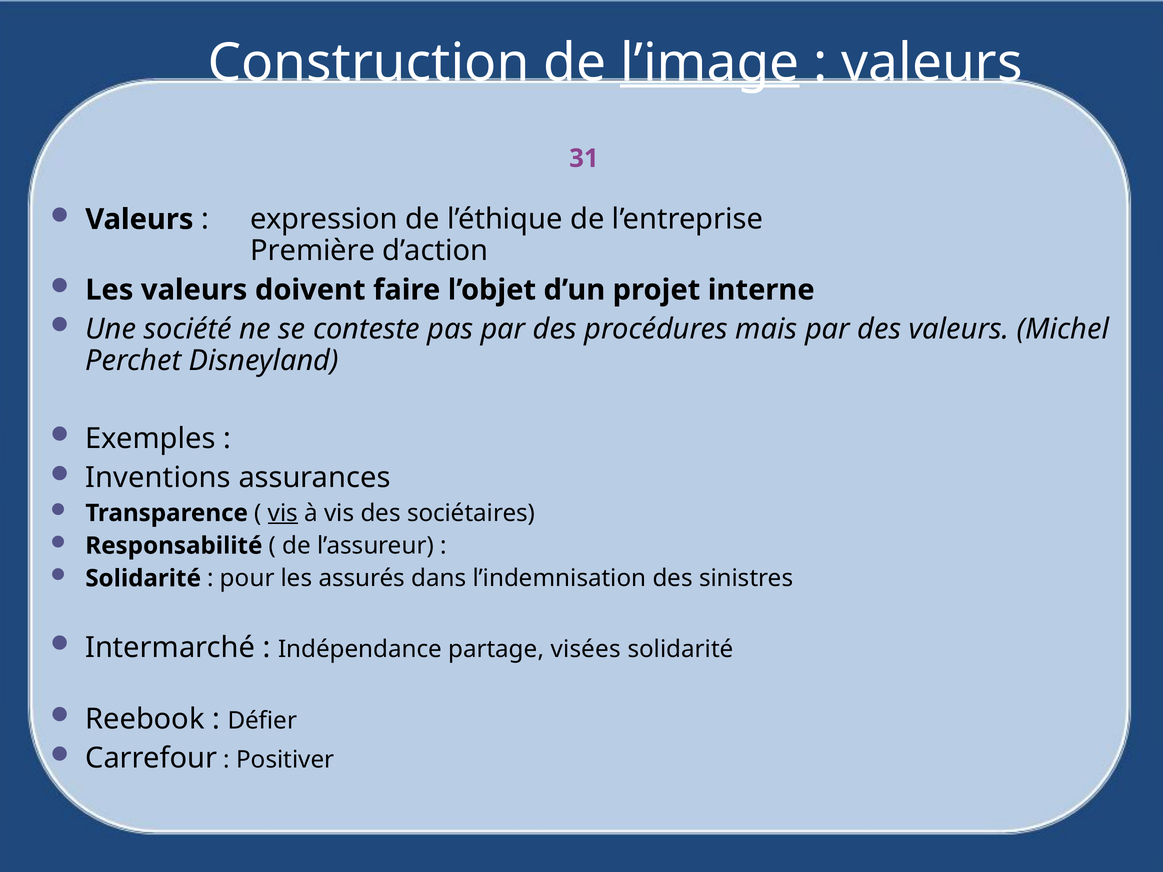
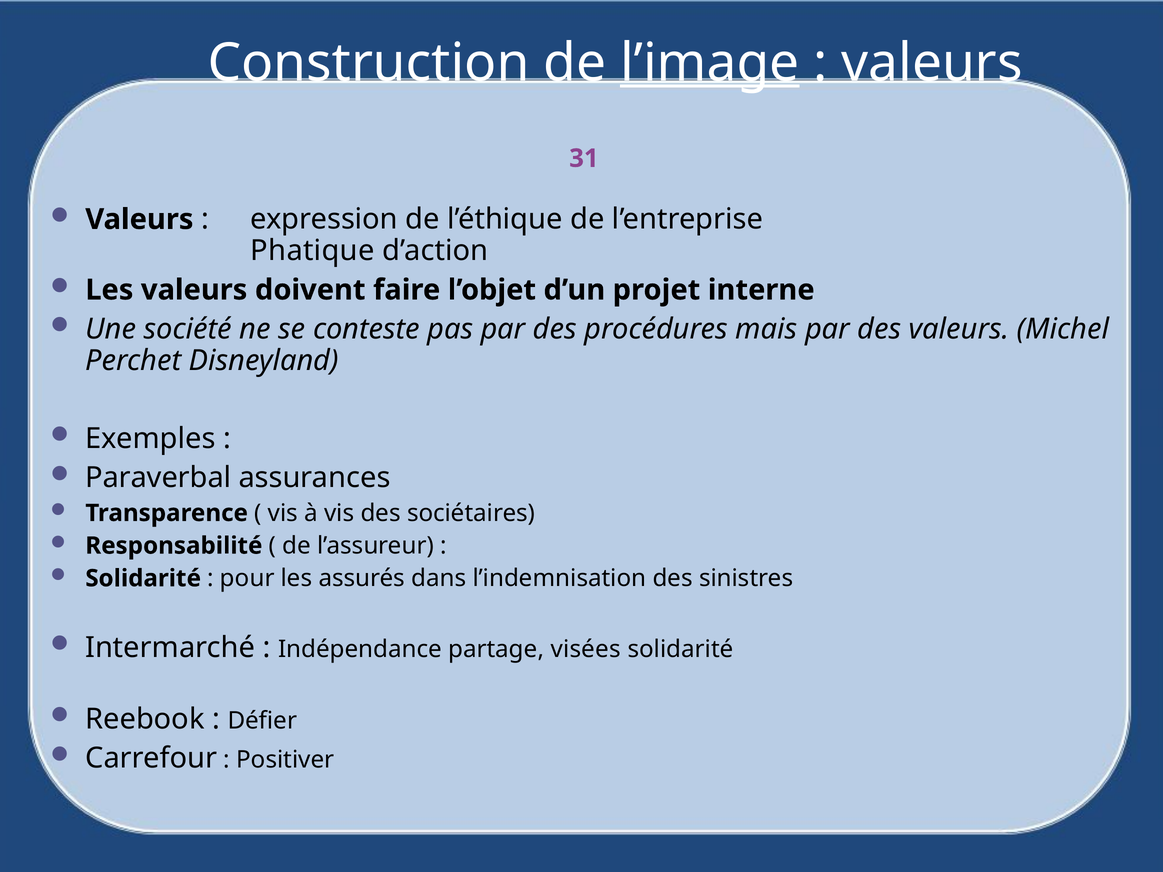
Première: Première -> Phatique
Inventions: Inventions -> Paraverbal
vis at (283, 513) underline: present -> none
